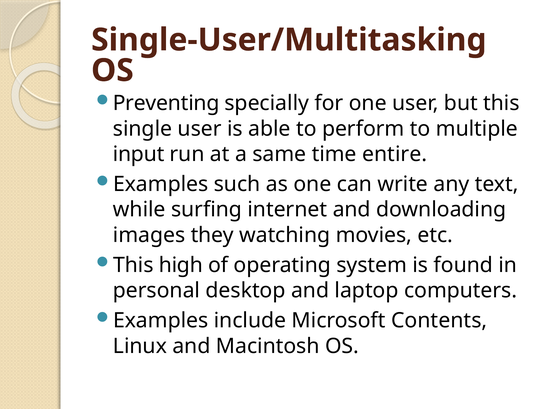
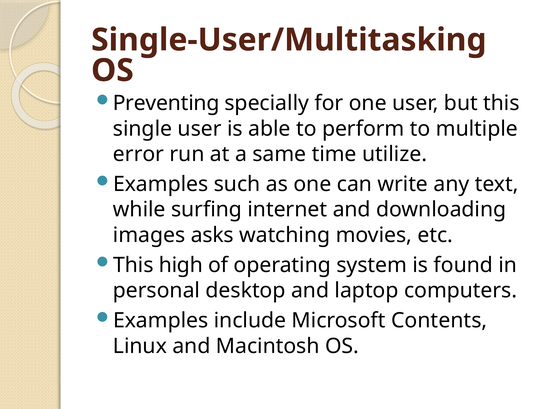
input: input -> error
entire: entire -> utilize
they: they -> asks
